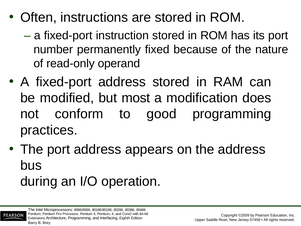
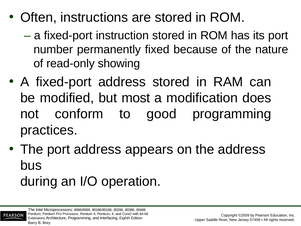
operand: operand -> showing
